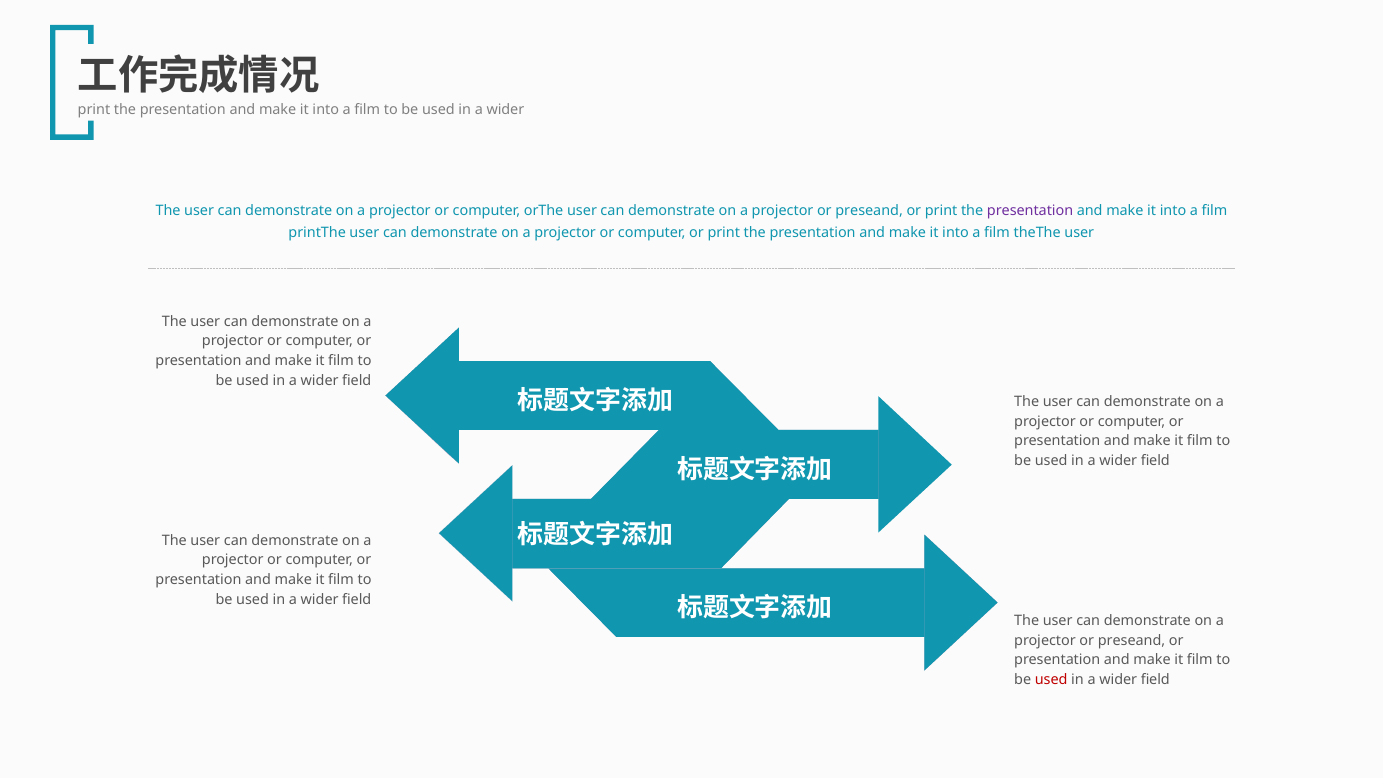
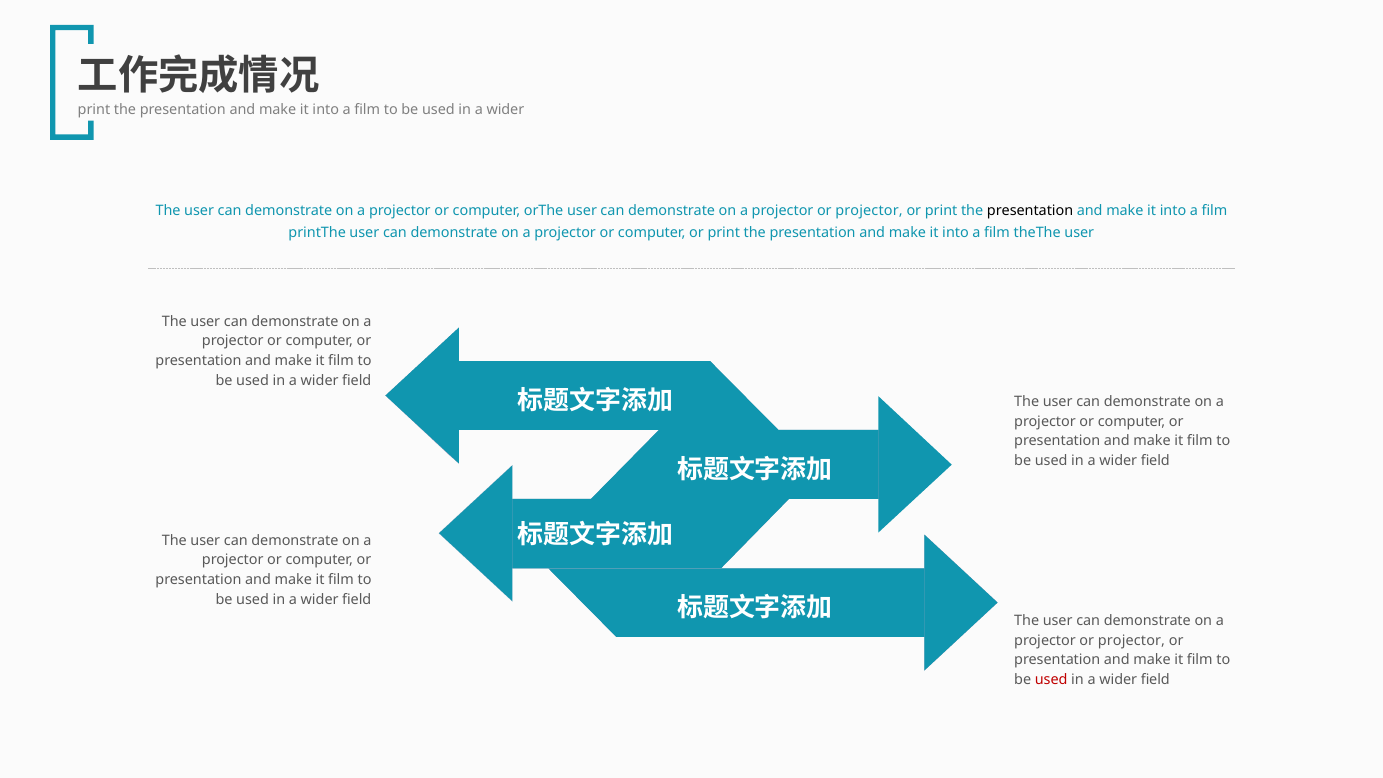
preseand at (869, 211): preseand -> projector
presentation at (1030, 211) colour: purple -> black
preseand at (1132, 640): preseand -> projector
